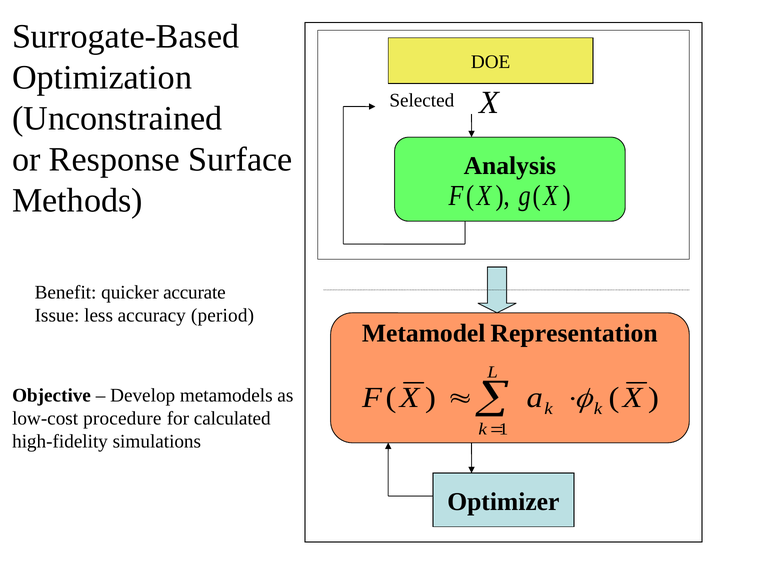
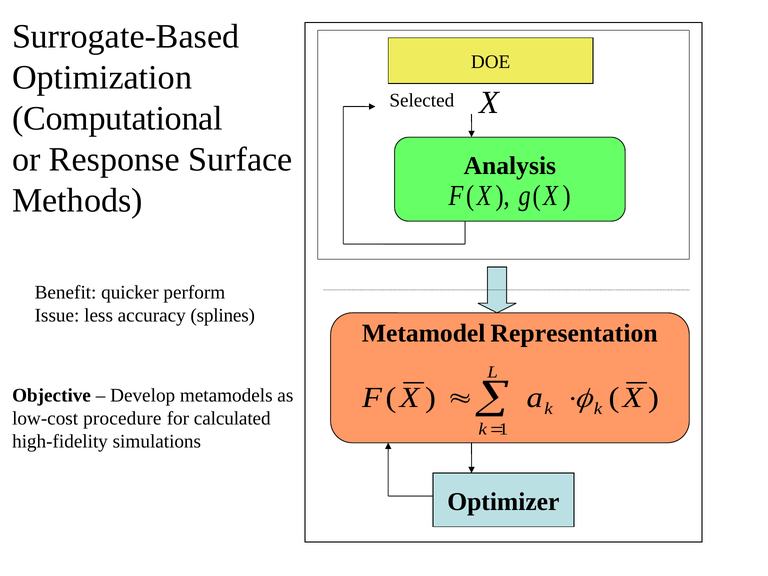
Unconstrained: Unconstrained -> Computational
accurate: accurate -> perform
period: period -> splines
